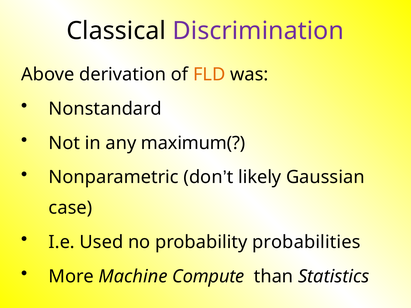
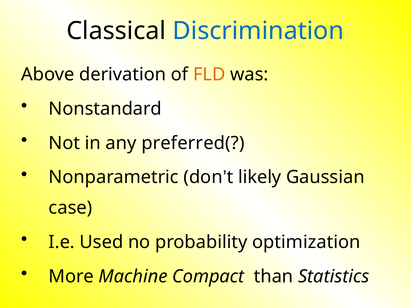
Discrimination colour: purple -> blue
maximum(: maximum( -> preferred(
probabilities: probabilities -> optimization
Compute: Compute -> Compact
